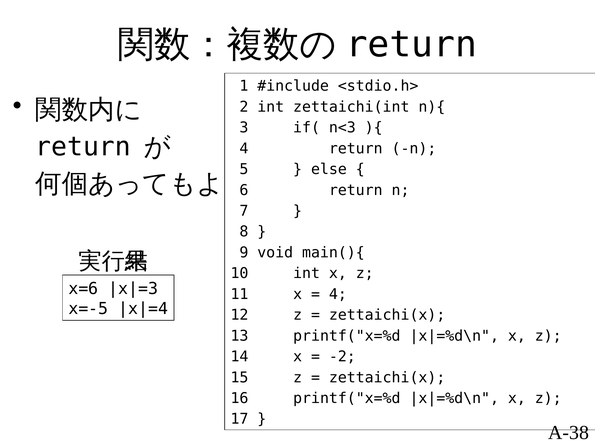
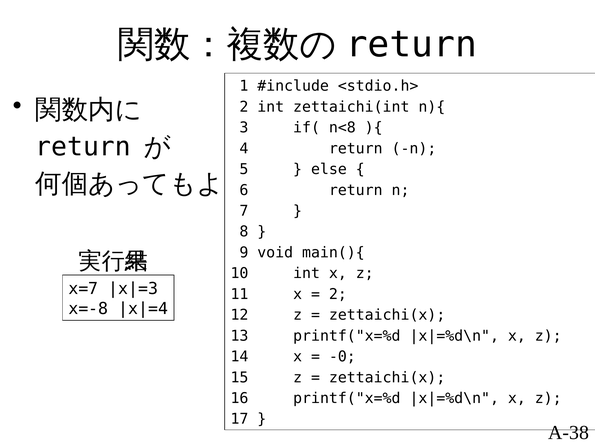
n<3: n<3 -> n<8
x=6: x=6 -> x=7
4 at (338, 294): 4 -> 2
x=-5: x=-5 -> x=-8
-2: -2 -> -0
